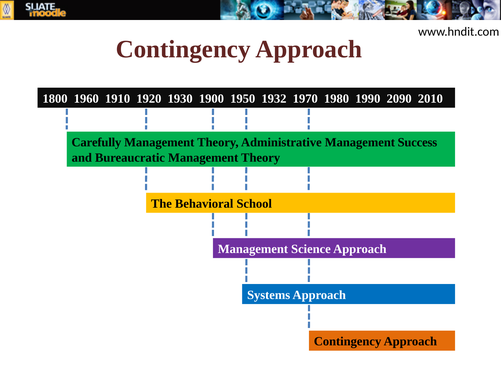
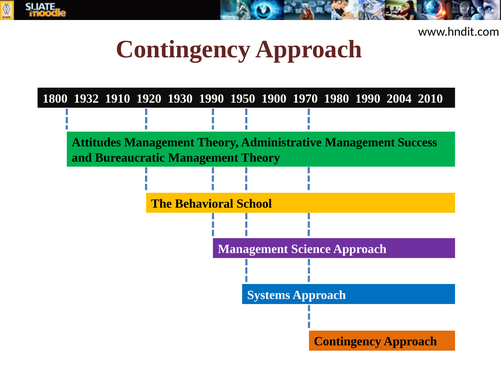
1960: 1960 -> 1932
1930 1900: 1900 -> 1990
1932: 1932 -> 1900
2090: 2090 -> 2004
Carefully: Carefully -> Attitudes
